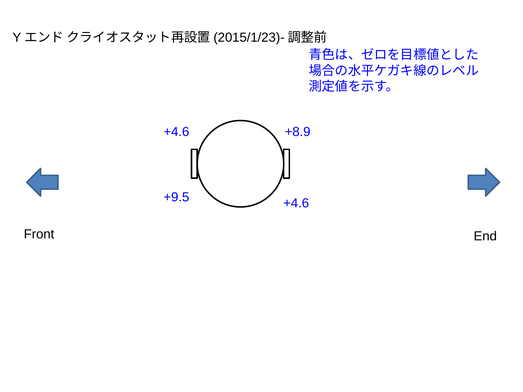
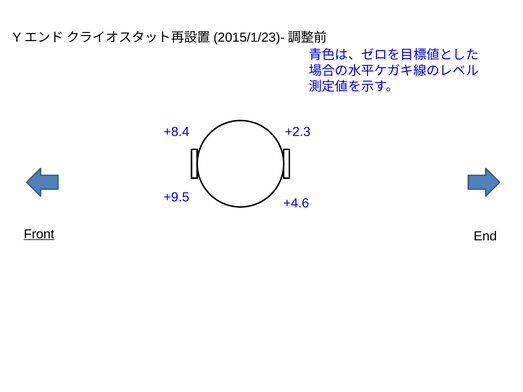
+4.6 at (176, 132): +4.6 -> +8.4
+8.9: +8.9 -> +2.3
Front underline: none -> present
